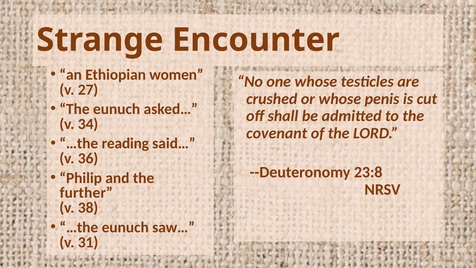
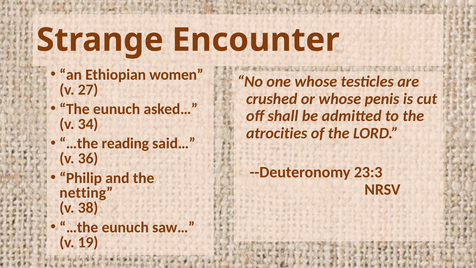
covenant: covenant -> atrocities
23:8: 23:8 -> 23:3
further: further -> netting
31: 31 -> 19
